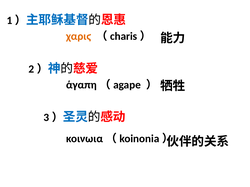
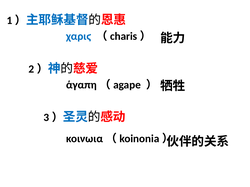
χαριϛ colour: orange -> blue
